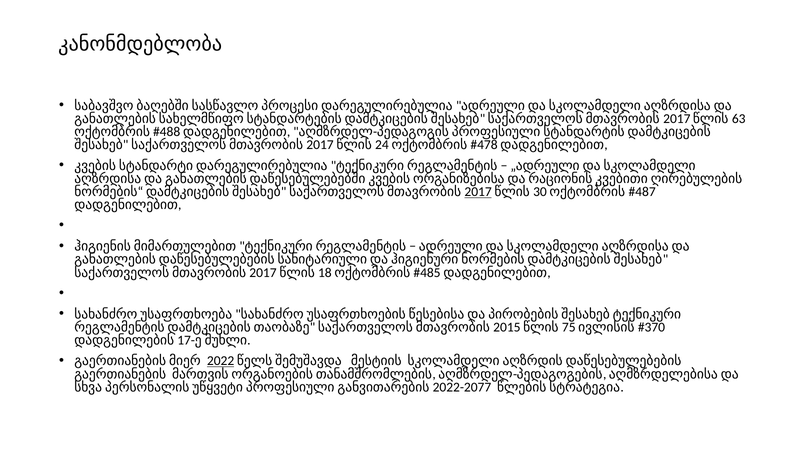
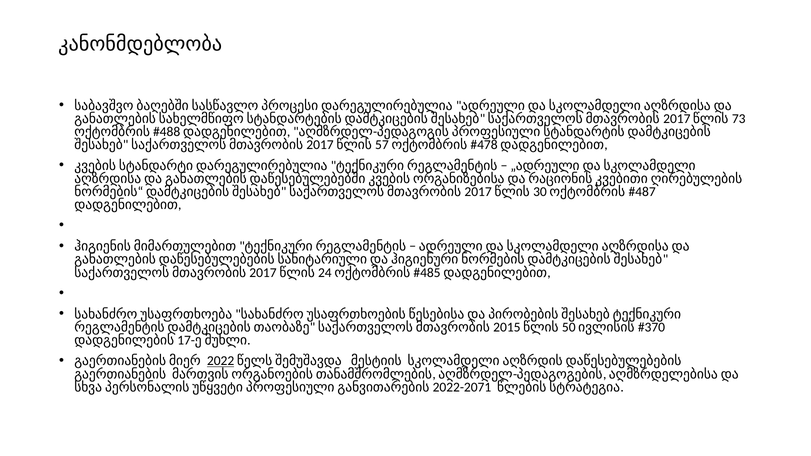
63: 63 -> 73
24: 24 -> 57
2017 at (478, 192) underline: present -> none
18: 18 -> 24
75: 75 -> 50
2022-2077: 2022-2077 -> 2022-2071
